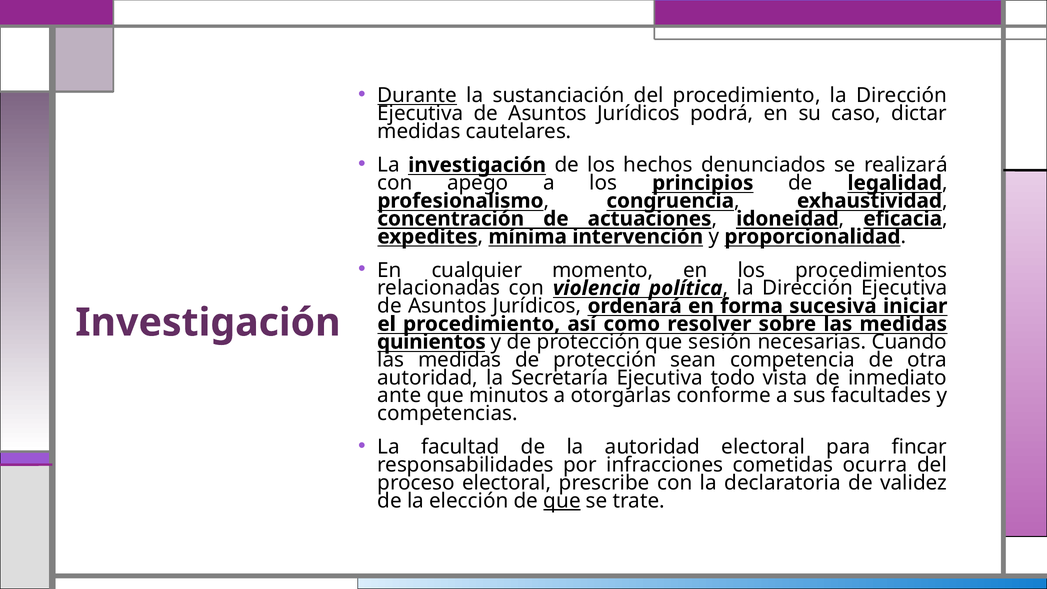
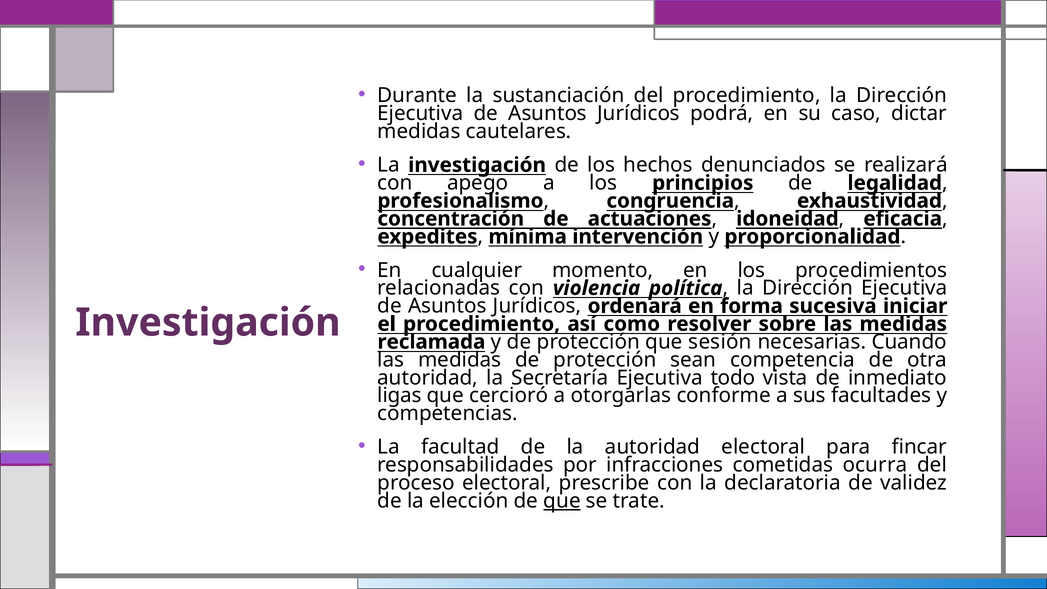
Durante underline: present -> none
quinientos: quinientos -> reclamada
ante: ante -> ligas
minutos: minutos -> cercioró
